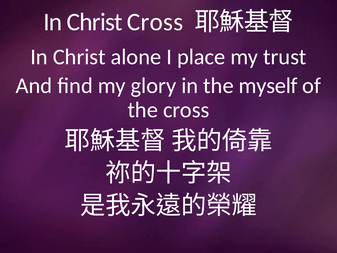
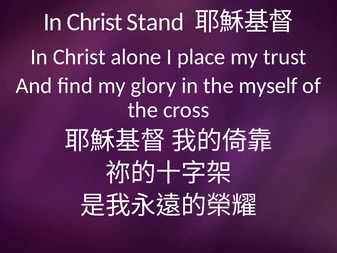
Christ Cross: Cross -> Stand
